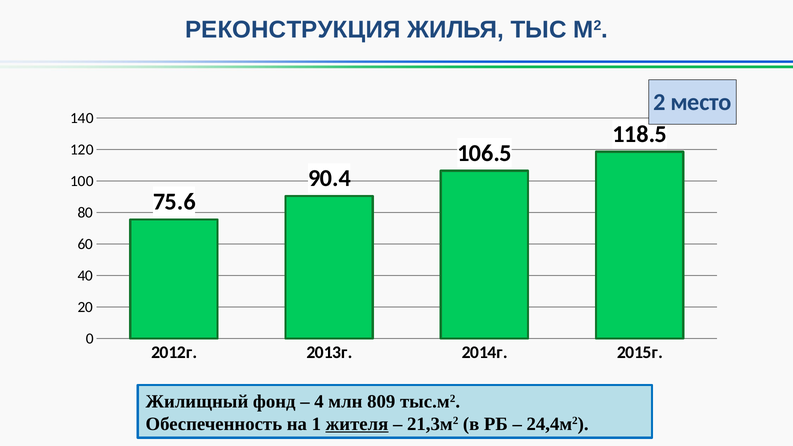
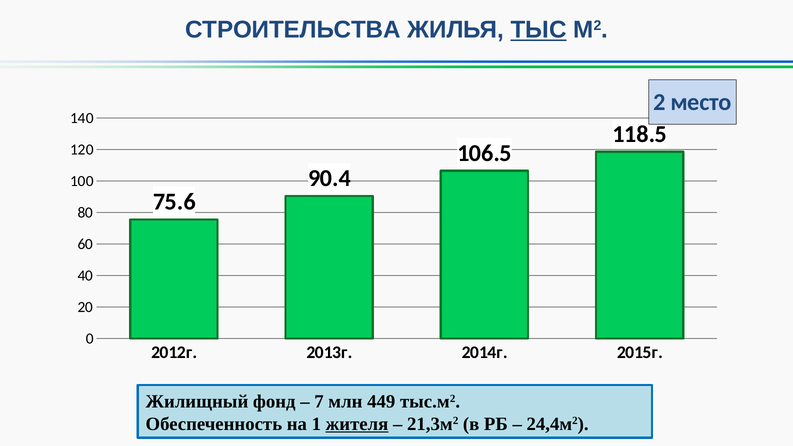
РЕКОНСТРУКЦИЯ: РЕКОНСТРУКЦИЯ -> СТРОИТЕЛЬСТВА
ТЫС underline: none -> present
4: 4 -> 7
809: 809 -> 449
